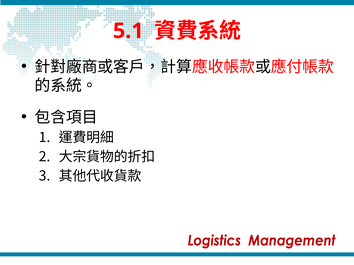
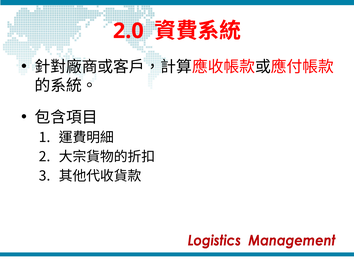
5.1: 5.1 -> 2.0
